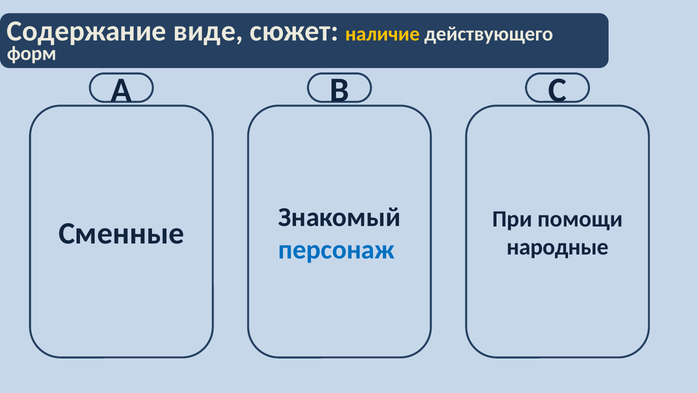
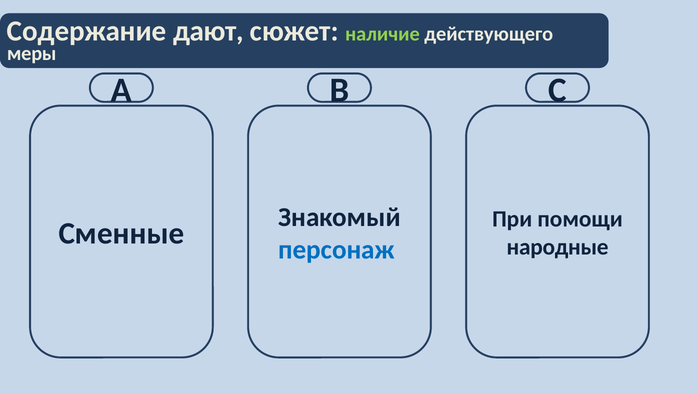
виде: виде -> дают
наличие colour: yellow -> light green
форм: форм -> меры
